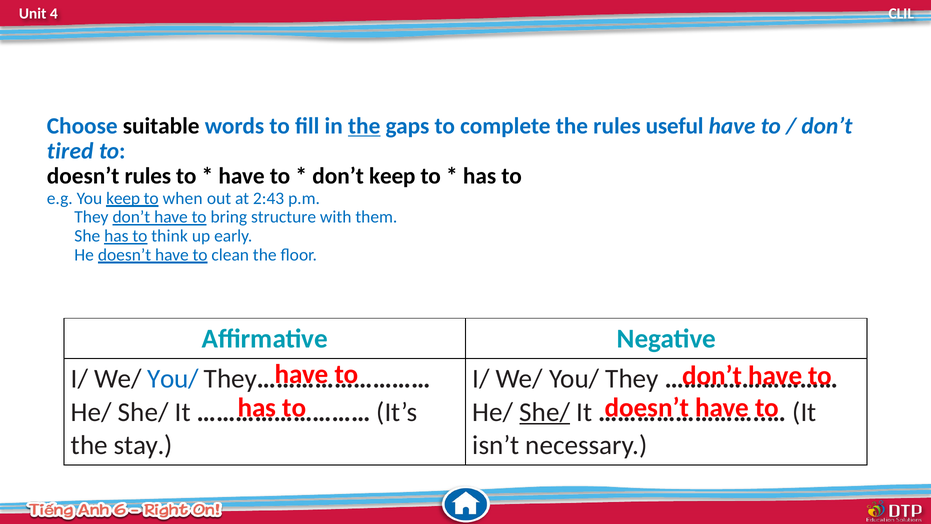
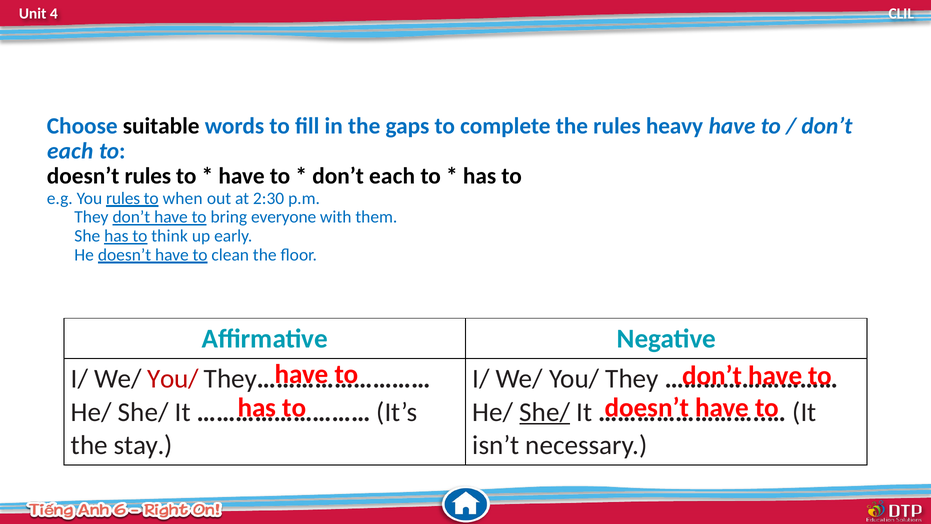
the at (364, 126) underline: present -> none
useful: useful -> heavy
tired at (70, 151): tired -> each
keep at (392, 176): keep -> each
You keep: keep -> rules
2:43: 2:43 -> 2:30
structure: structure -> everyone
You/ at (173, 379) colour: blue -> red
